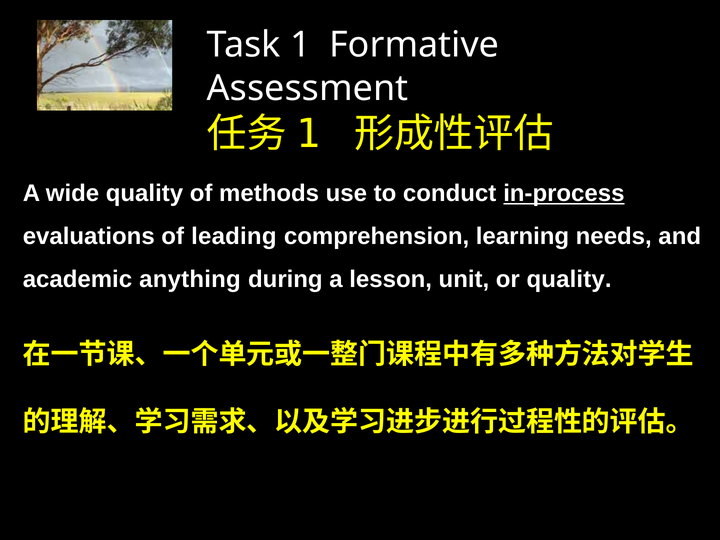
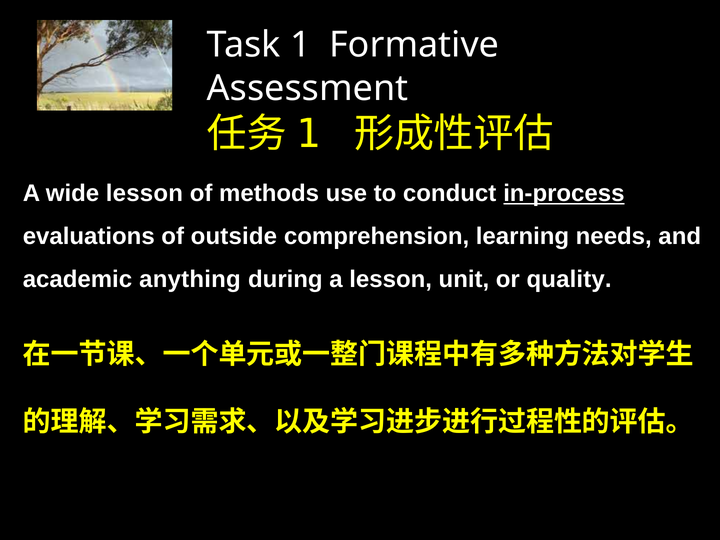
wide quality: quality -> lesson
leading: leading -> outside
